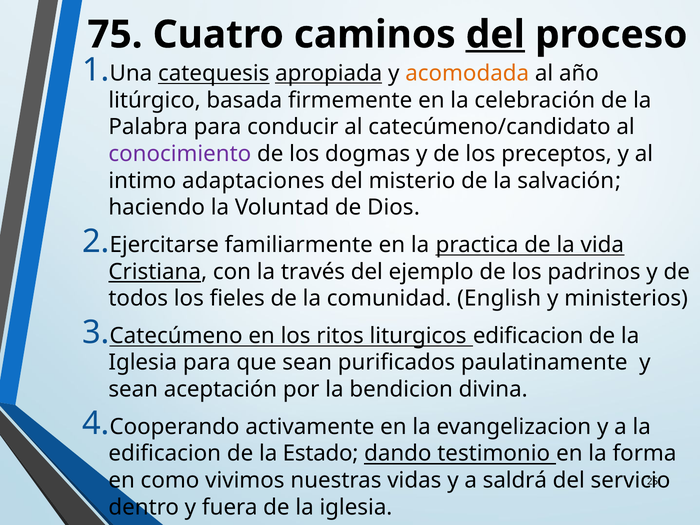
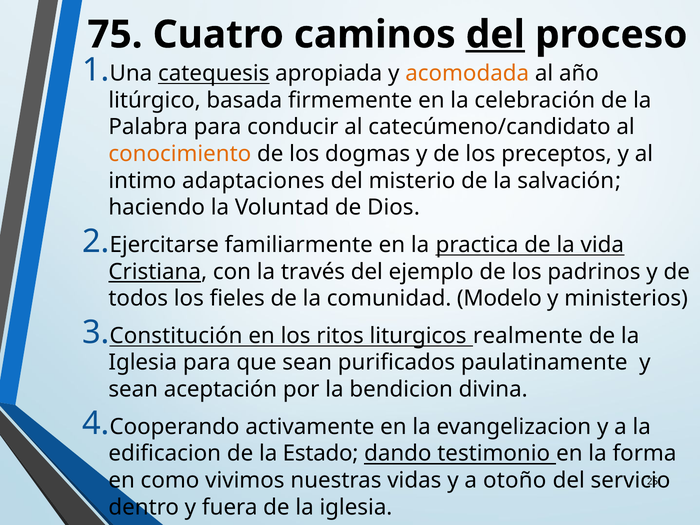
apropiada underline: present -> none
conocimiento colour: purple -> orange
English: English -> Modelo
Catecúmeno: Catecúmeno -> Constitución
liturgicos edificacion: edificacion -> realmente
saldrá: saldrá -> otoño
